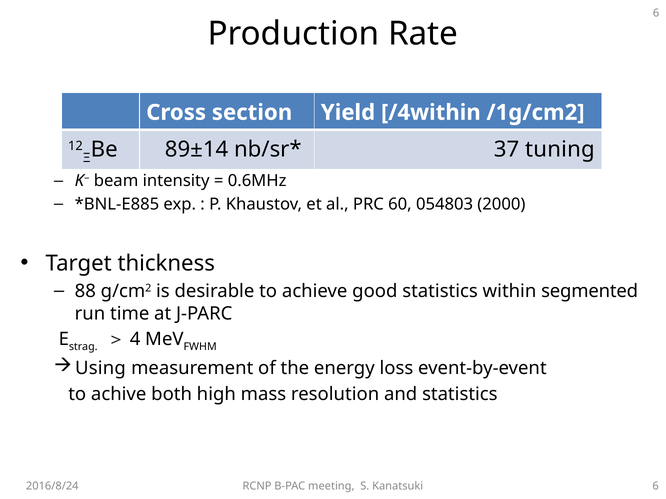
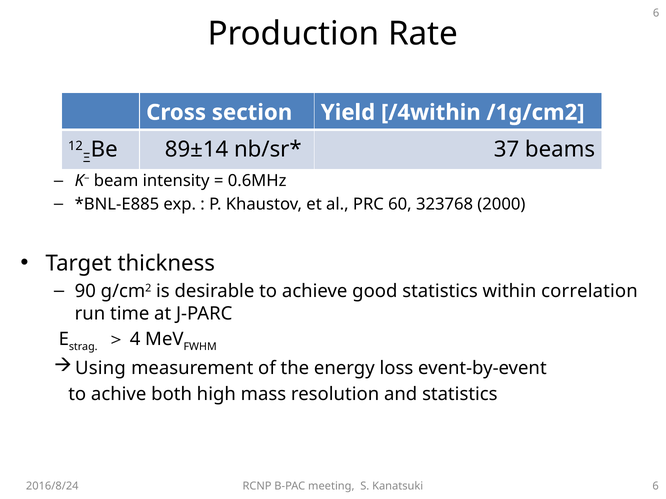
tuning: tuning -> beams
054803: 054803 -> 323768
88: 88 -> 90
segmented: segmented -> correlation
